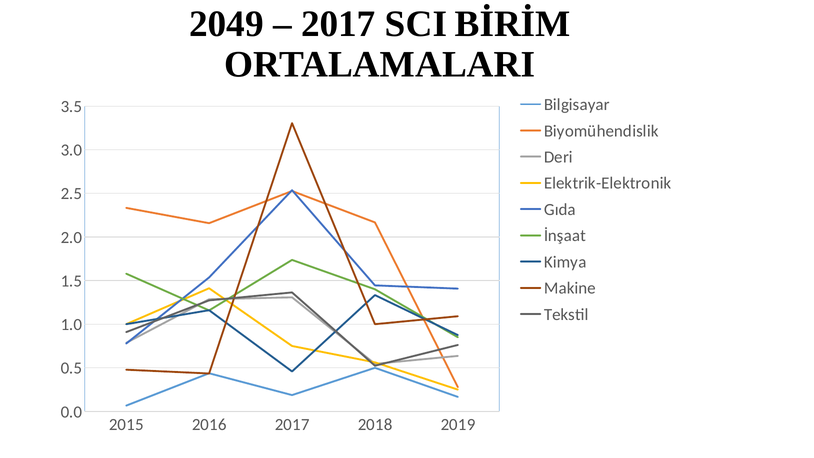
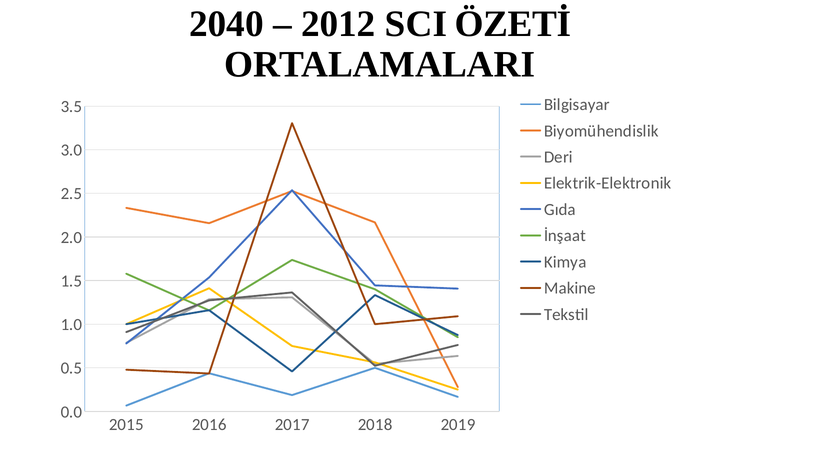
2049: 2049 -> 2040
2017 at (338, 24): 2017 -> 2012
BİRİM: BİRİM -> ÖZETİ
